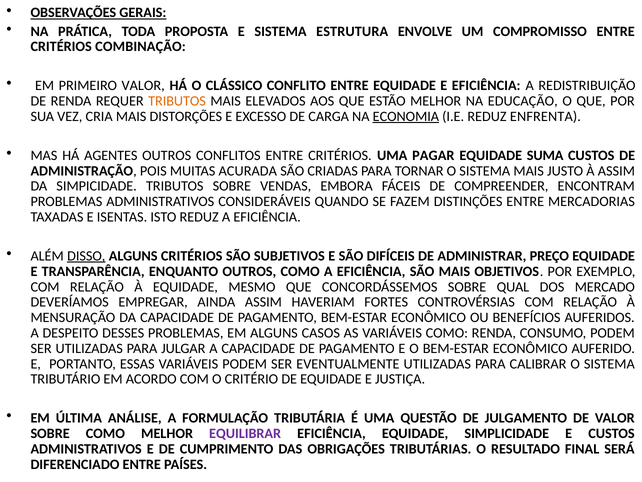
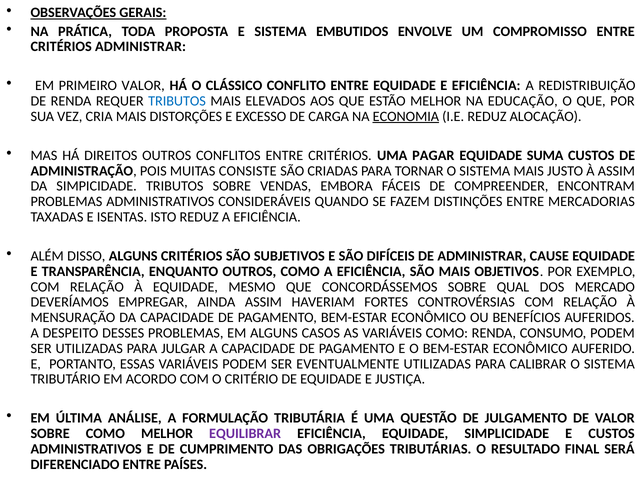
ESTRUTURA: ESTRUTURA -> EMBUTIDOS
CRITÉRIOS COMBINAÇÃO: COMBINAÇÃO -> ADMINISTRAR
TRIBUTOS at (177, 101) colour: orange -> blue
ENFRENTA: ENFRENTA -> ALOCAÇÃO
AGENTES: AGENTES -> DIREITOS
ACURADA: ACURADA -> CONSISTE
DISSO underline: present -> none
PREÇO: PREÇO -> CAUSE
